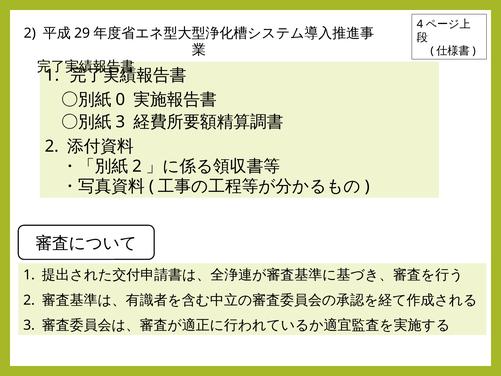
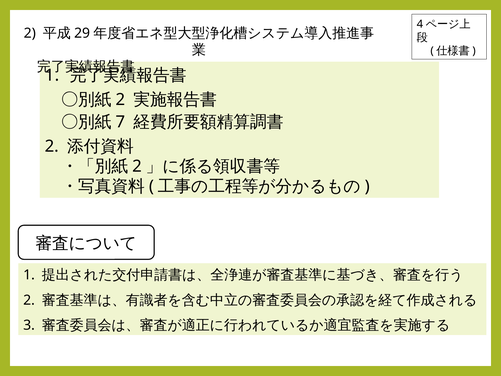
0 at (120, 100): 0 -> 2
3 at (120, 122): 3 -> 7
